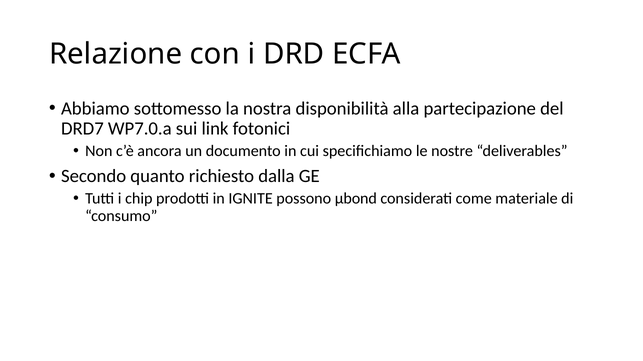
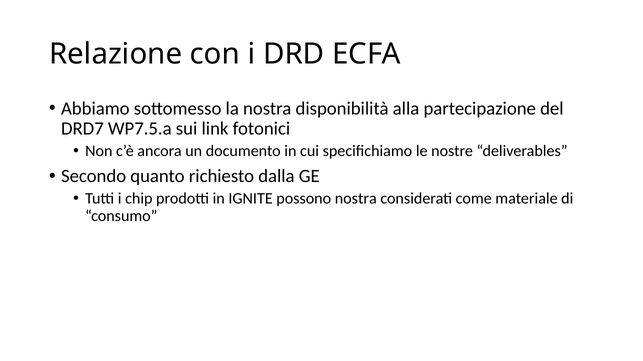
WP7.0.a: WP7.0.a -> WP7.5.a
possono µbond: µbond -> nostra
